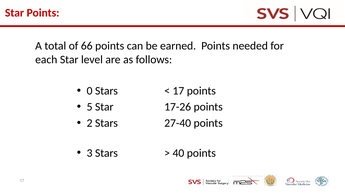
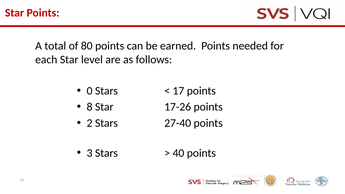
66: 66 -> 80
5: 5 -> 8
